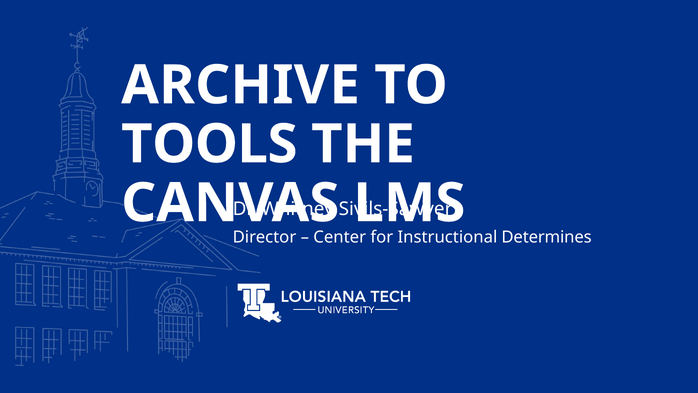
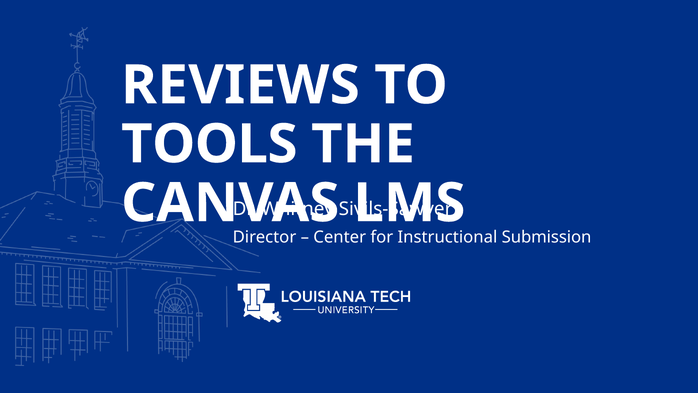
ARCHIVE: ARCHIVE -> REVIEWS
Determines: Determines -> Submission
